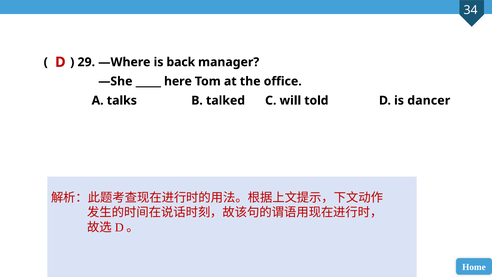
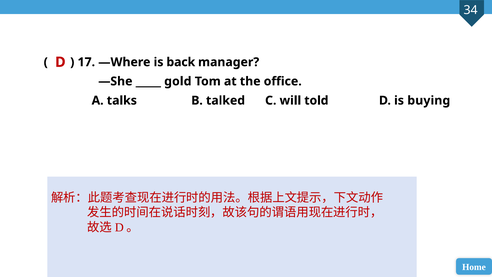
29: 29 -> 17
here: here -> gold
dancer: dancer -> buying
